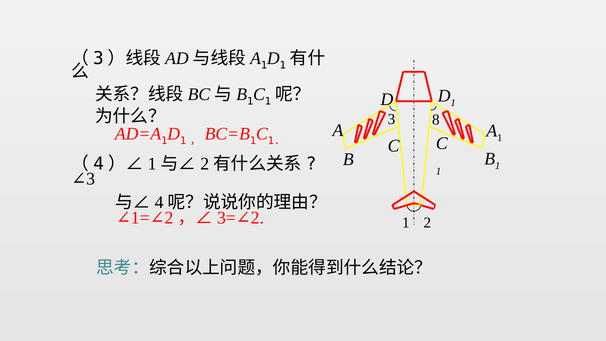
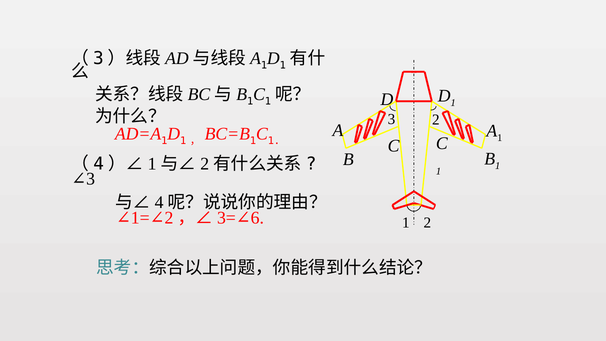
3 8: 8 -> 2
2 at (257, 218): 2 -> 6
